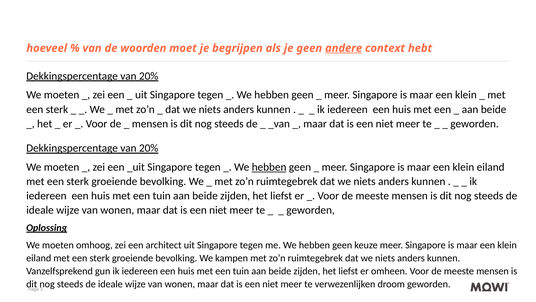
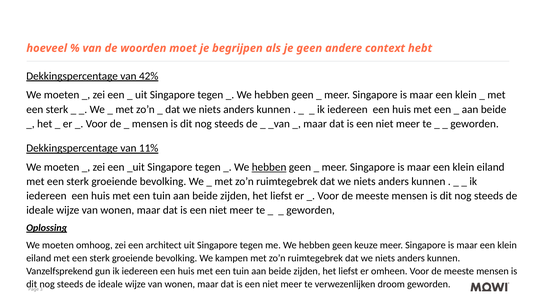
andere underline: present -> none
20% at (149, 76): 20% -> 42%
20% at (149, 148): 20% -> 11%
